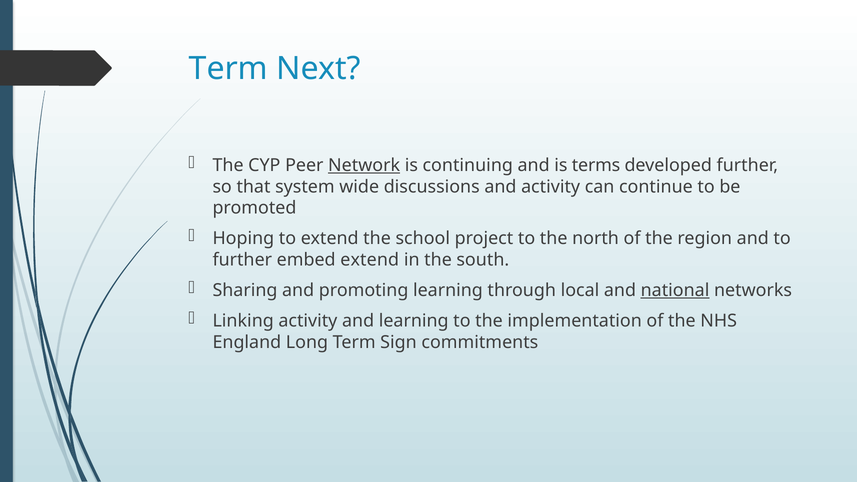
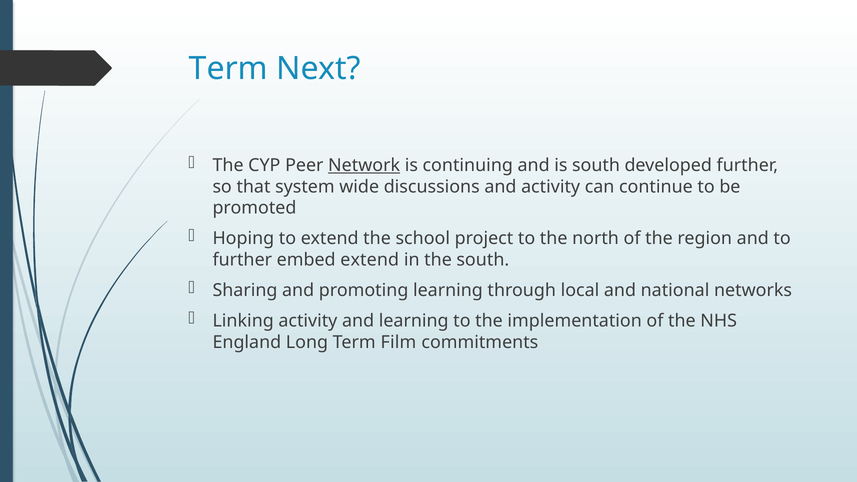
is terms: terms -> south
national underline: present -> none
Sign: Sign -> Film
